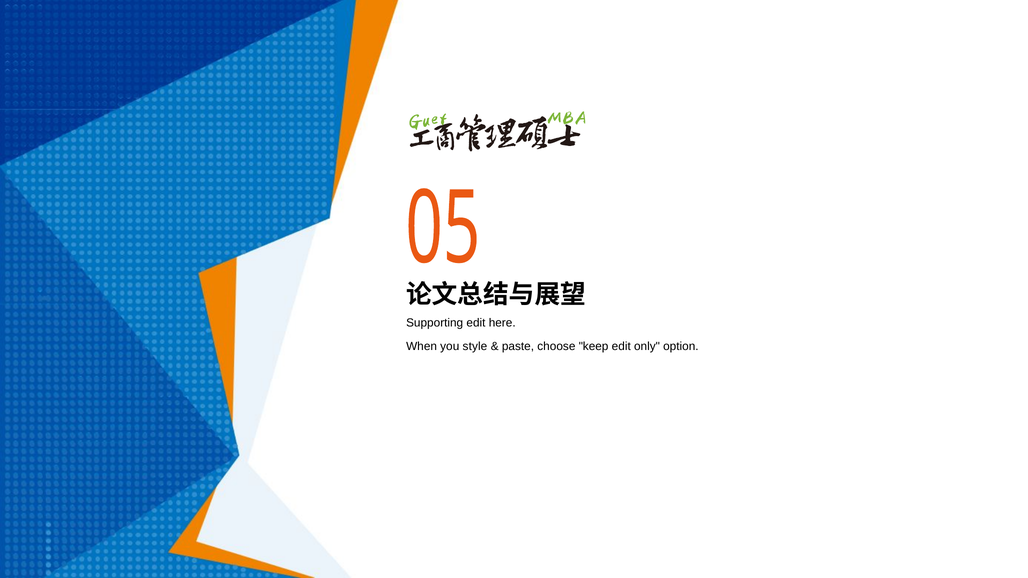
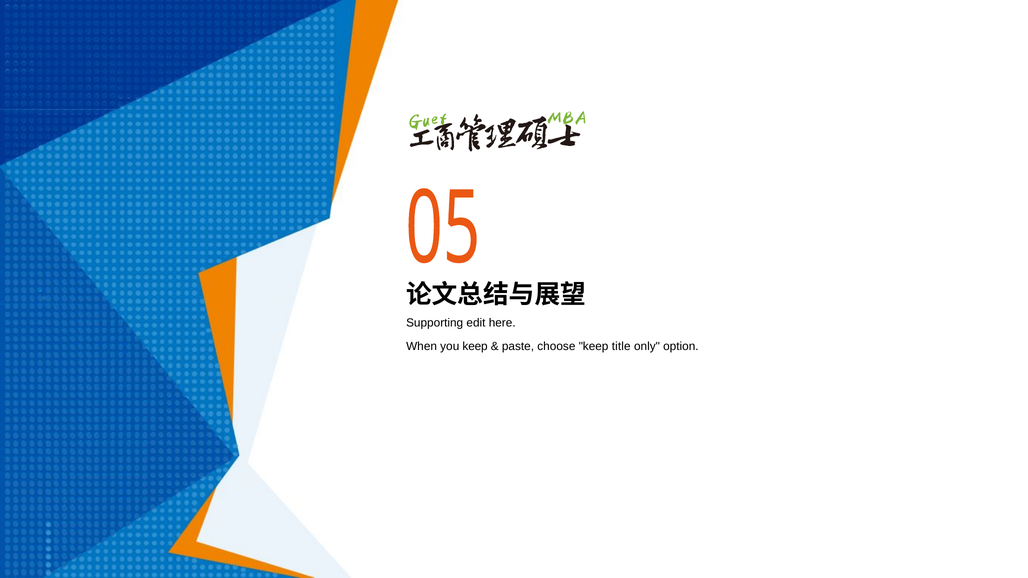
you style: style -> keep
keep edit: edit -> title
